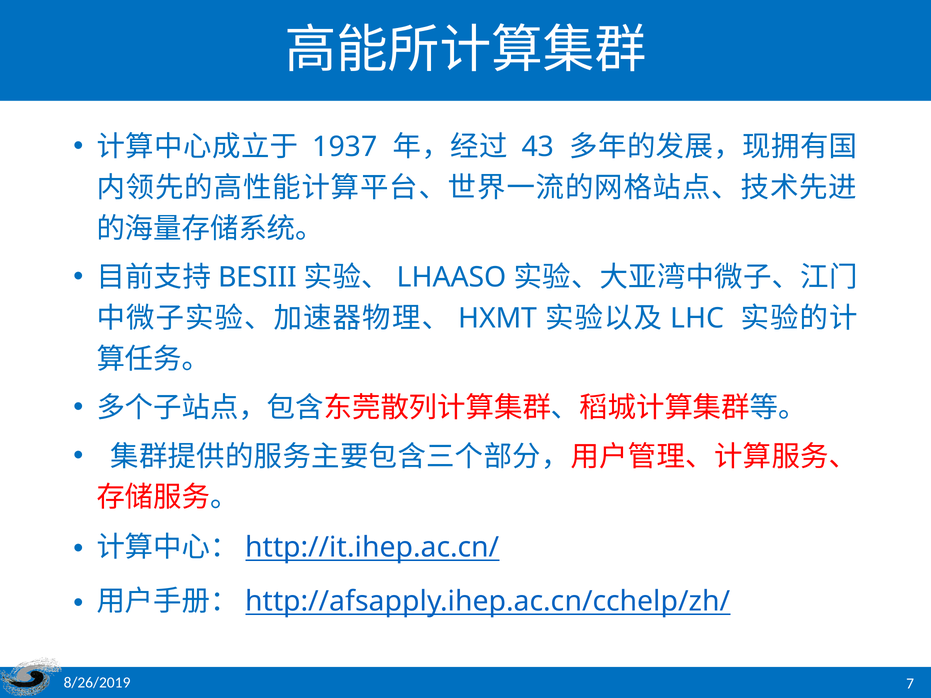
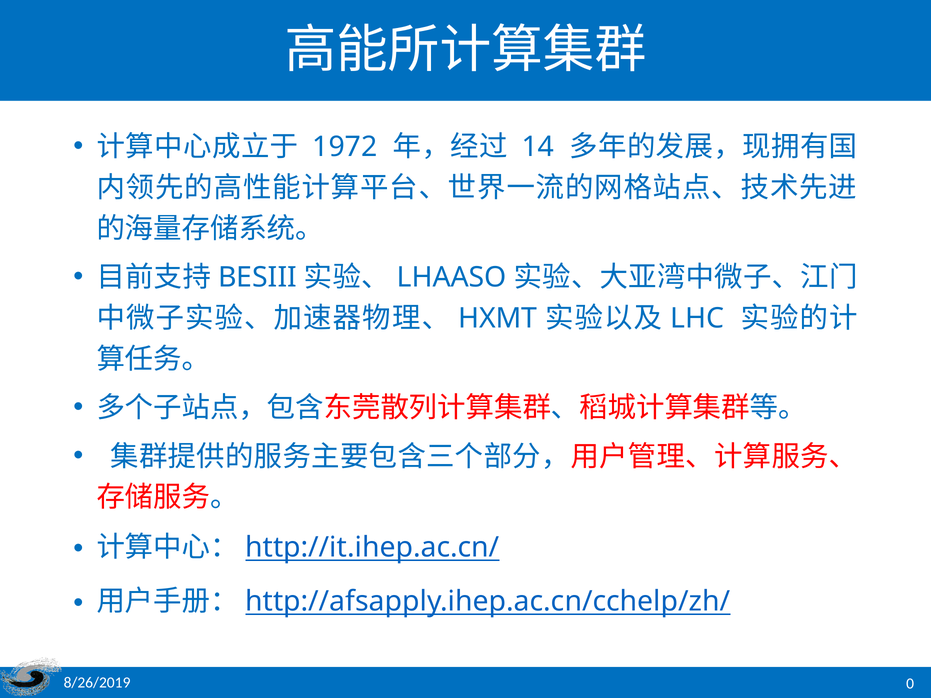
1937: 1937 -> 1972
43: 43 -> 14
7: 7 -> 0
